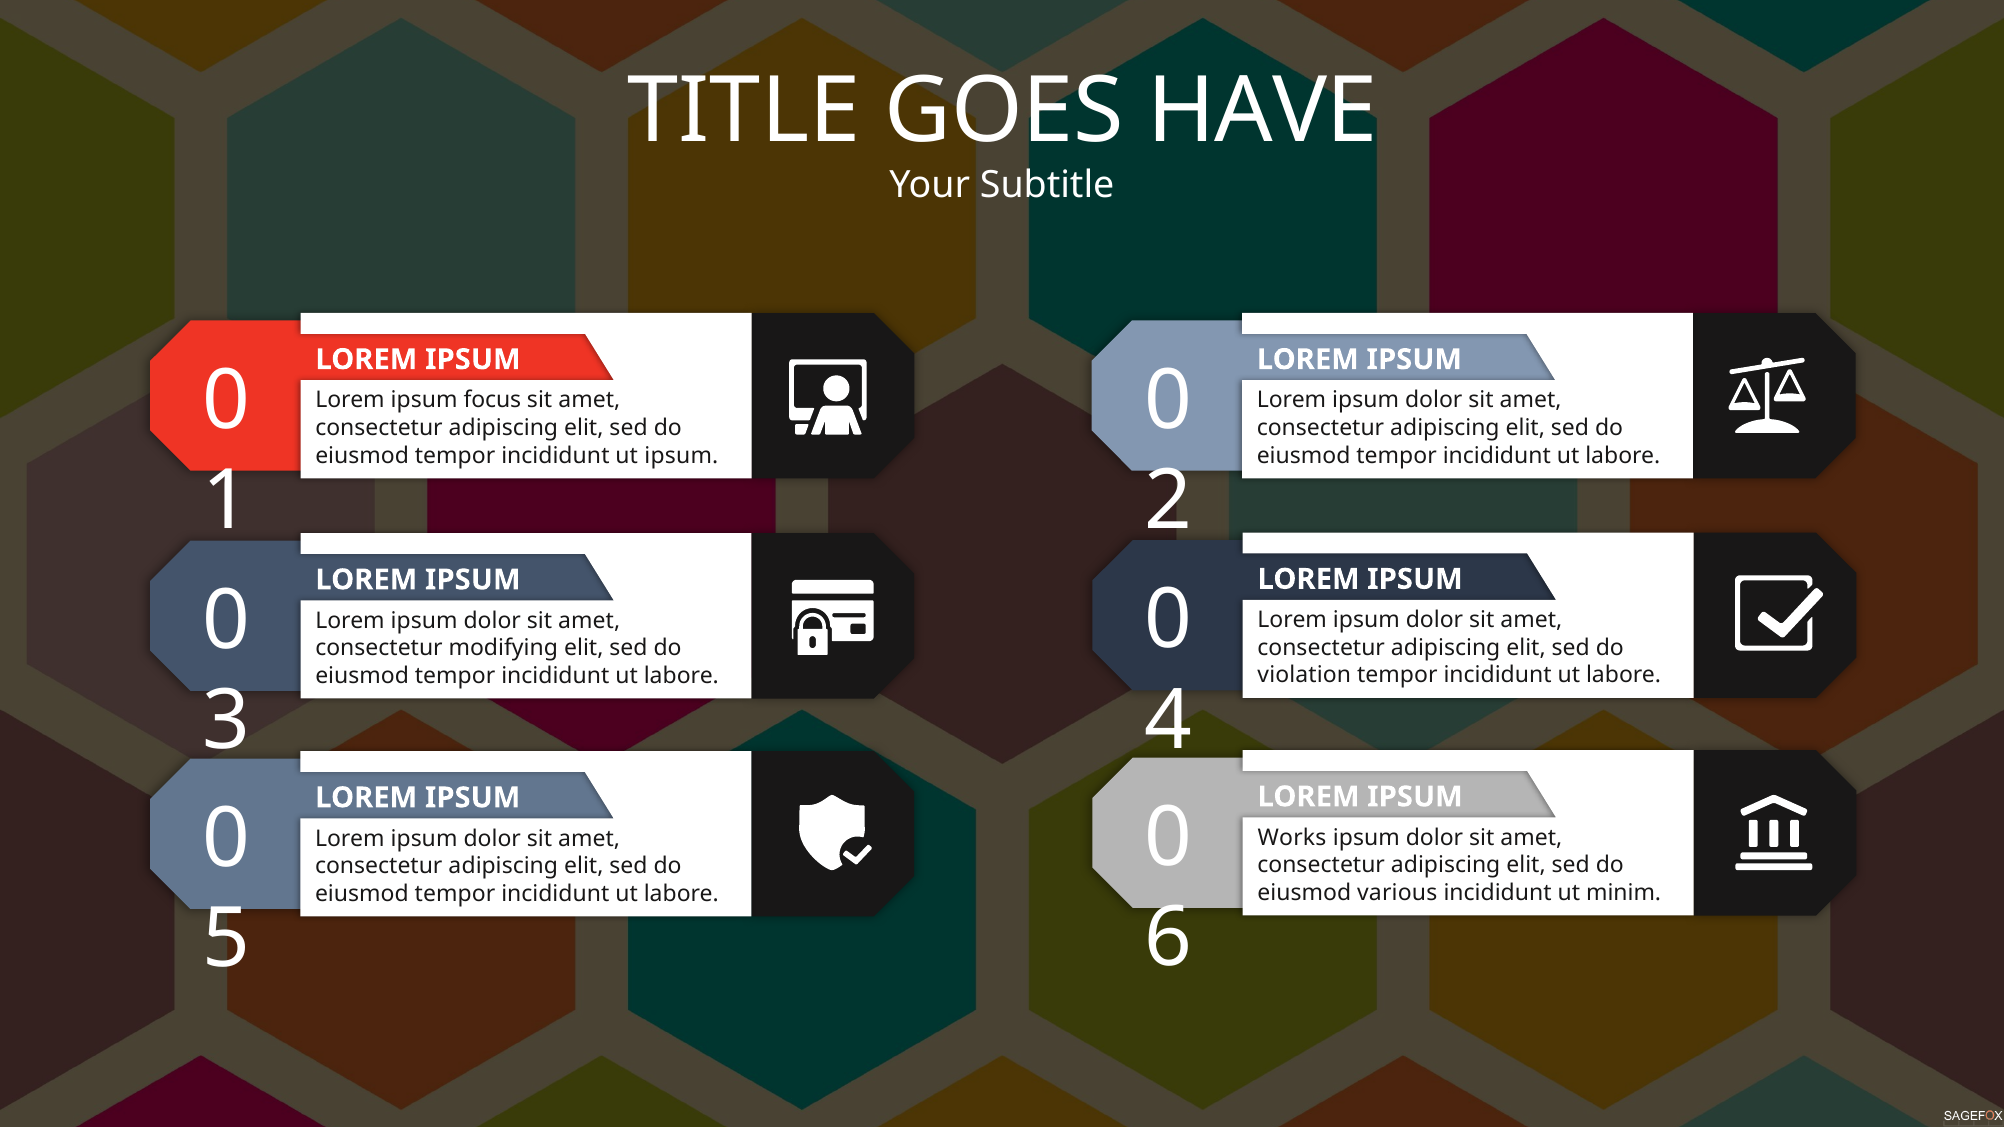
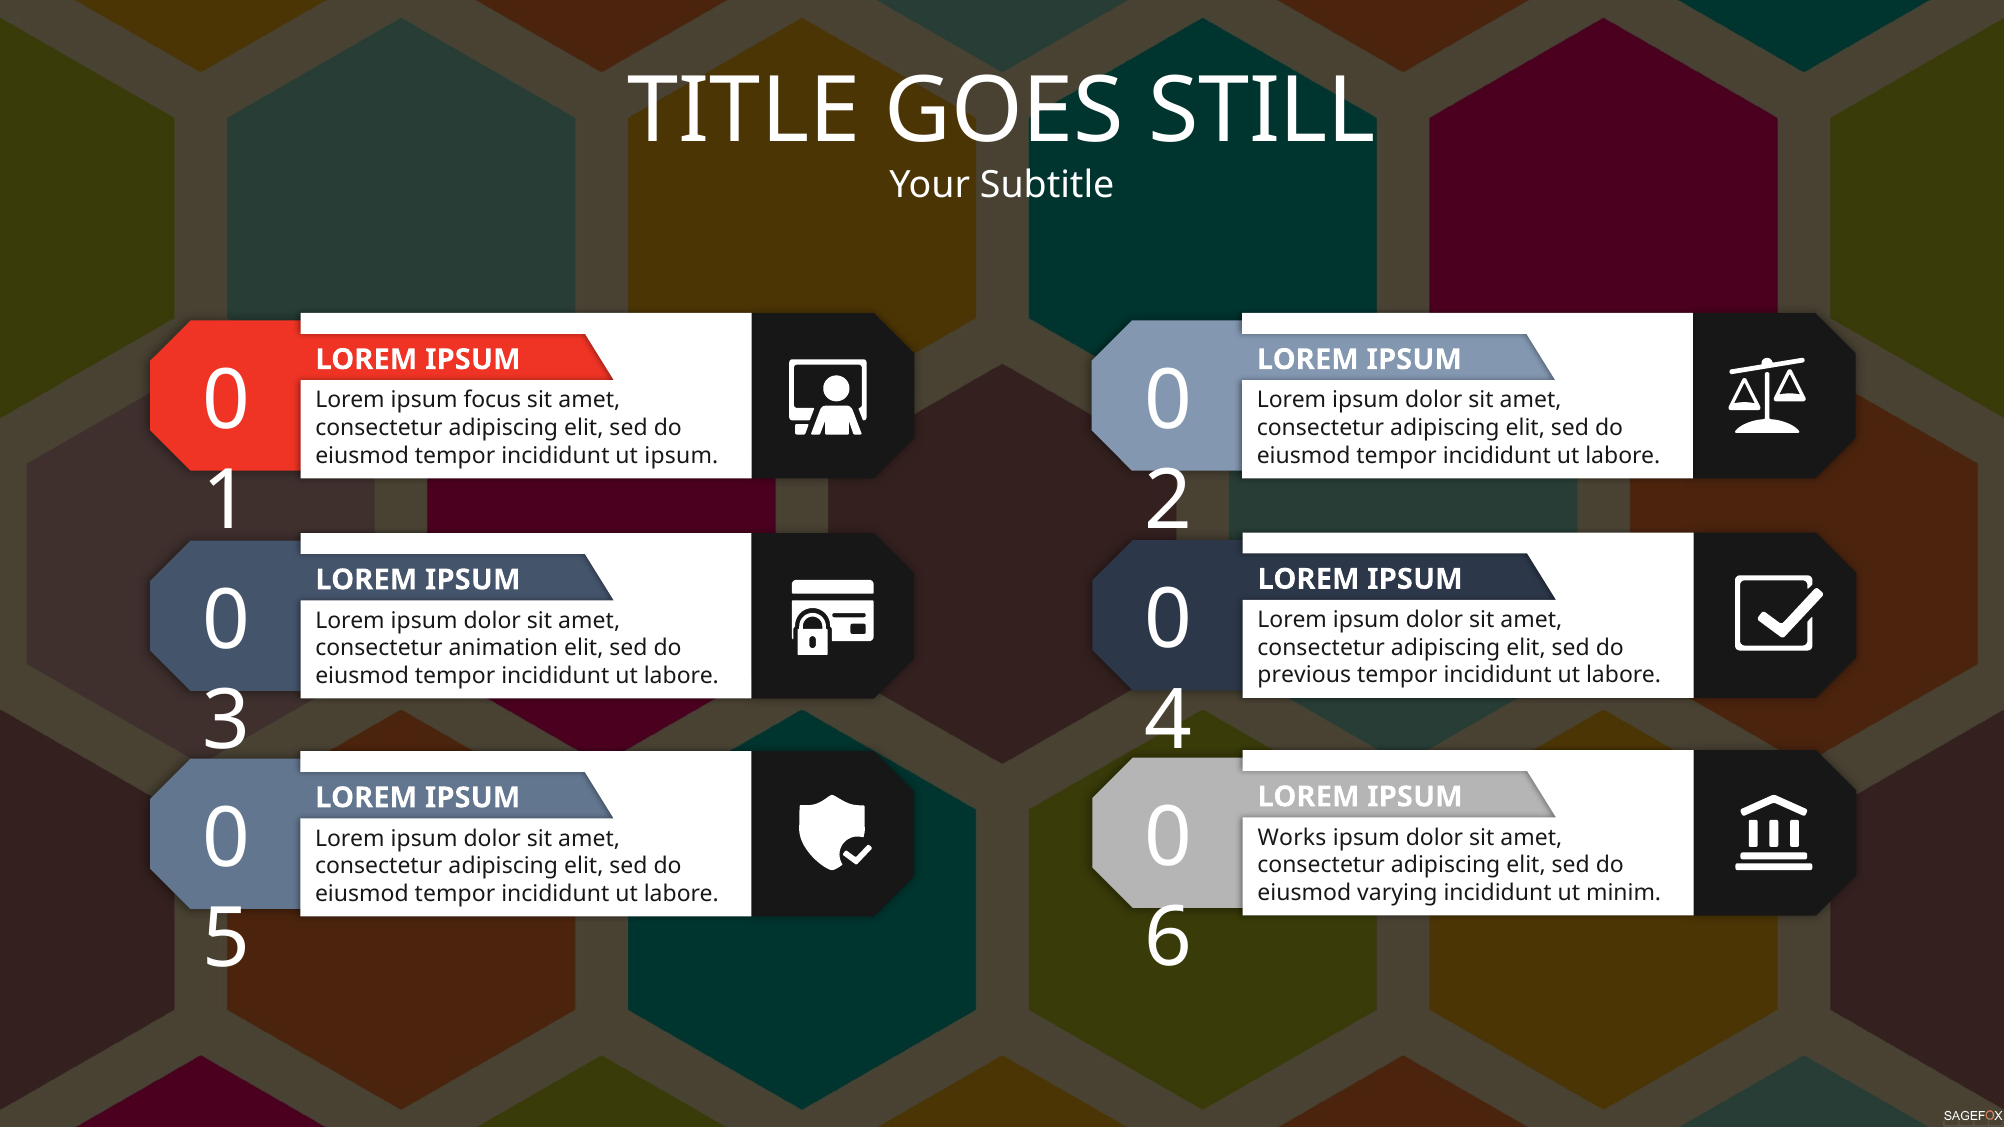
HAVE: HAVE -> STILL
modifying: modifying -> animation
violation: violation -> previous
various: various -> varying
